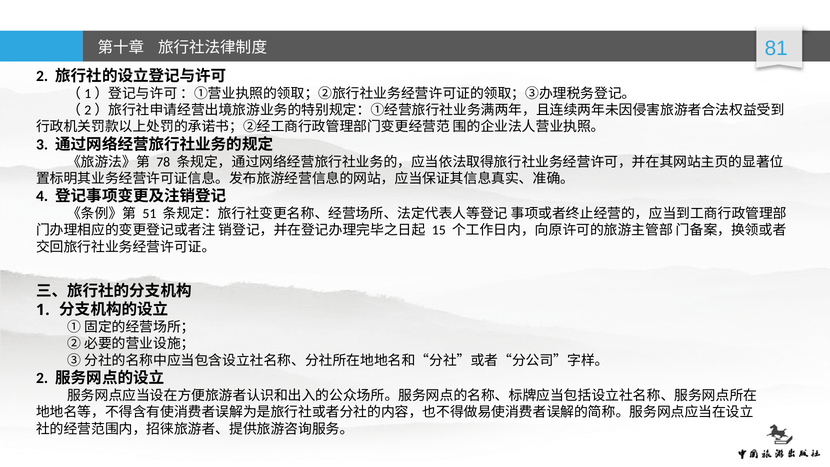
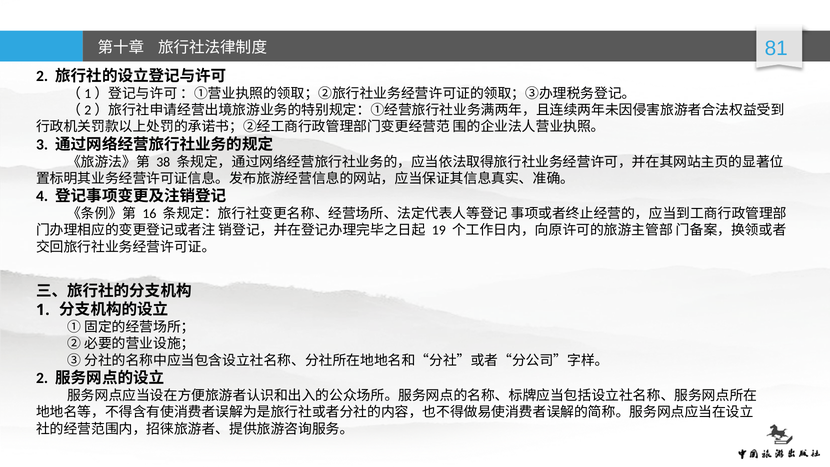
78: 78 -> 38
51: 51 -> 16
15: 15 -> 19
